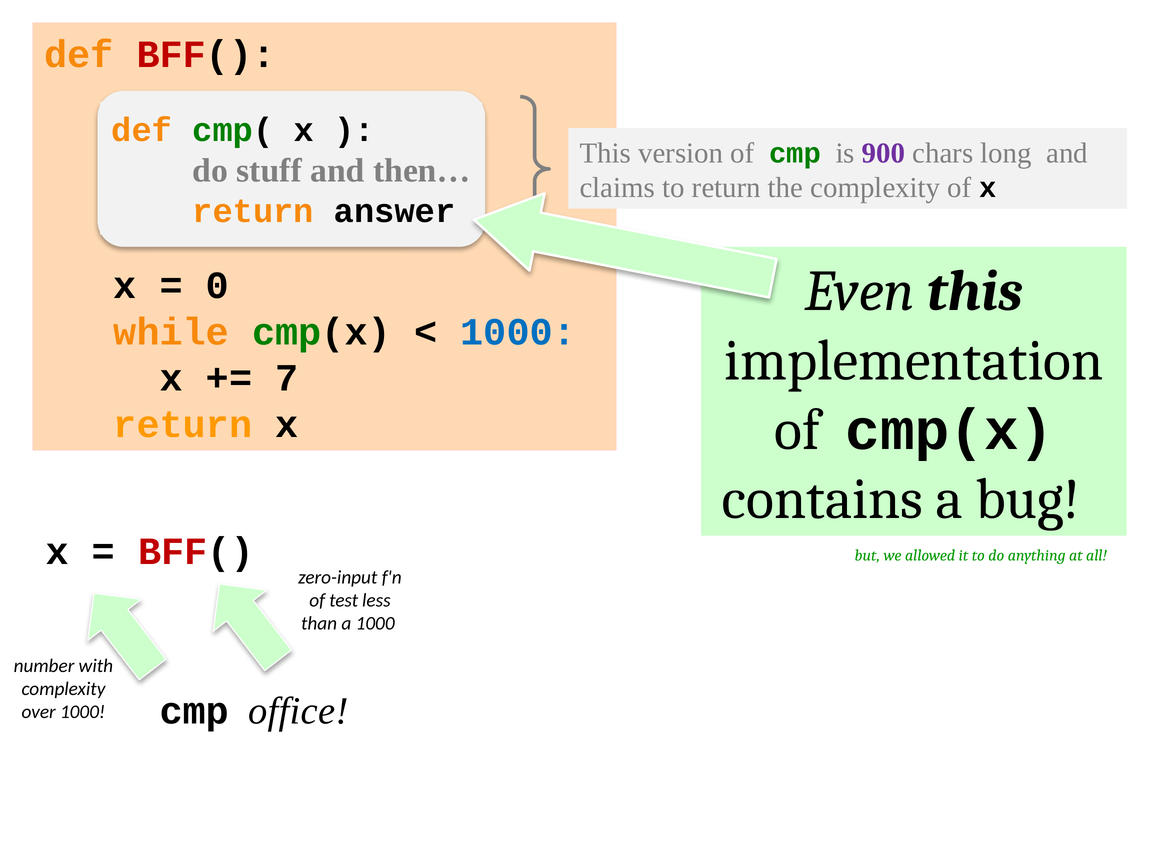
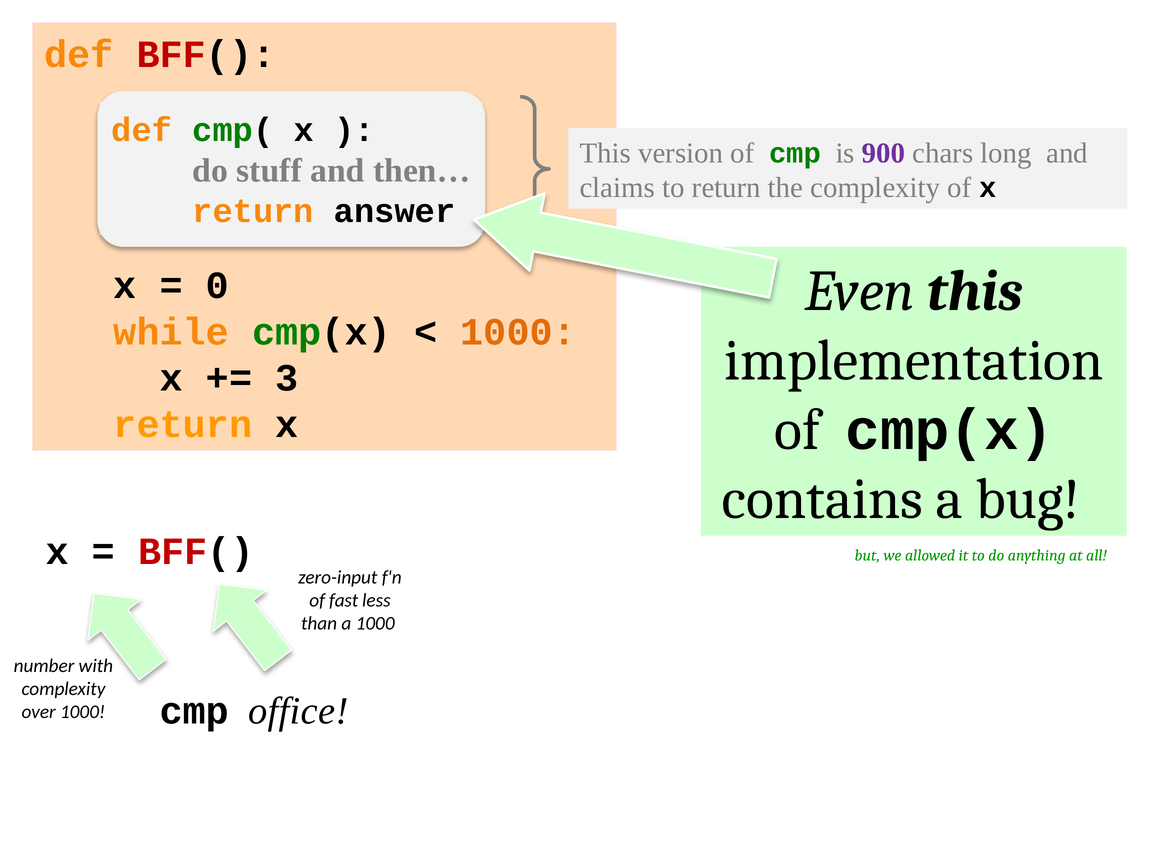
1000 at (518, 332) colour: blue -> orange
7: 7 -> 3
test: test -> fast
